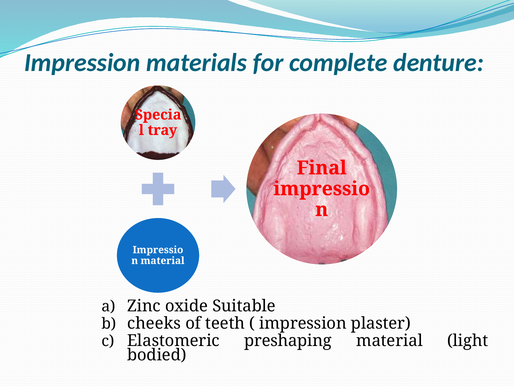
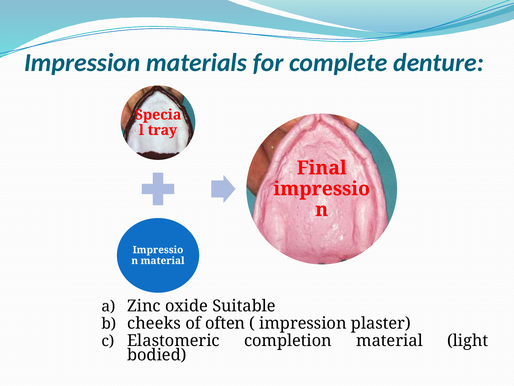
teeth: teeth -> often
preshaping: preshaping -> completion
